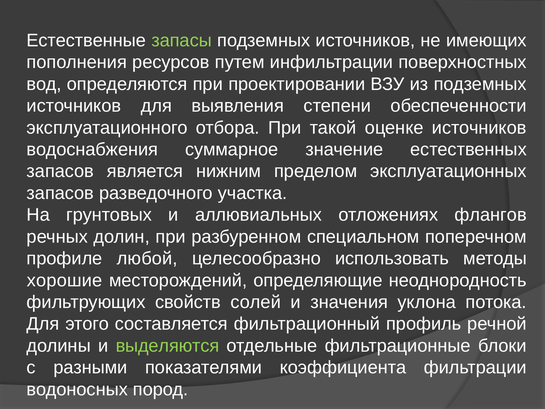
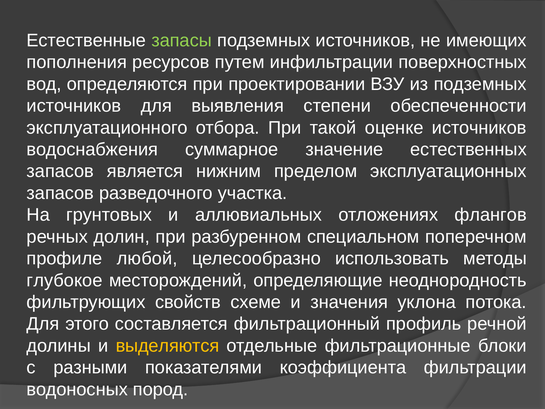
хорошие: хорошие -> глубокое
солей: солей -> схеме
выделяются colour: light green -> yellow
